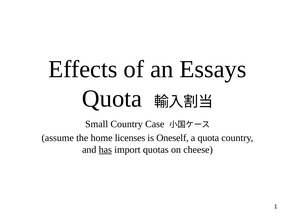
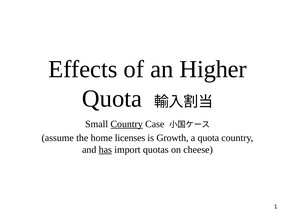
Essays: Essays -> Higher
Country at (127, 124) underline: none -> present
Oneself: Oneself -> Growth
